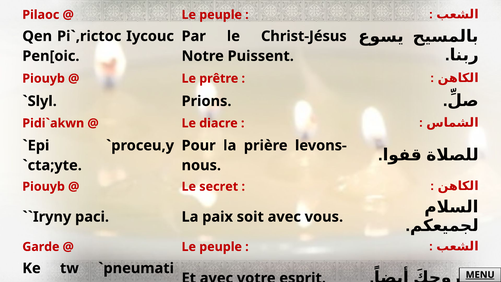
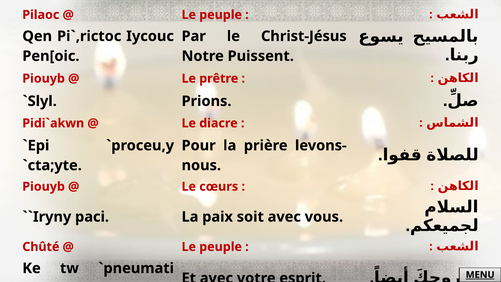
secret: secret -> cœurs
Garde: Garde -> Chûté
